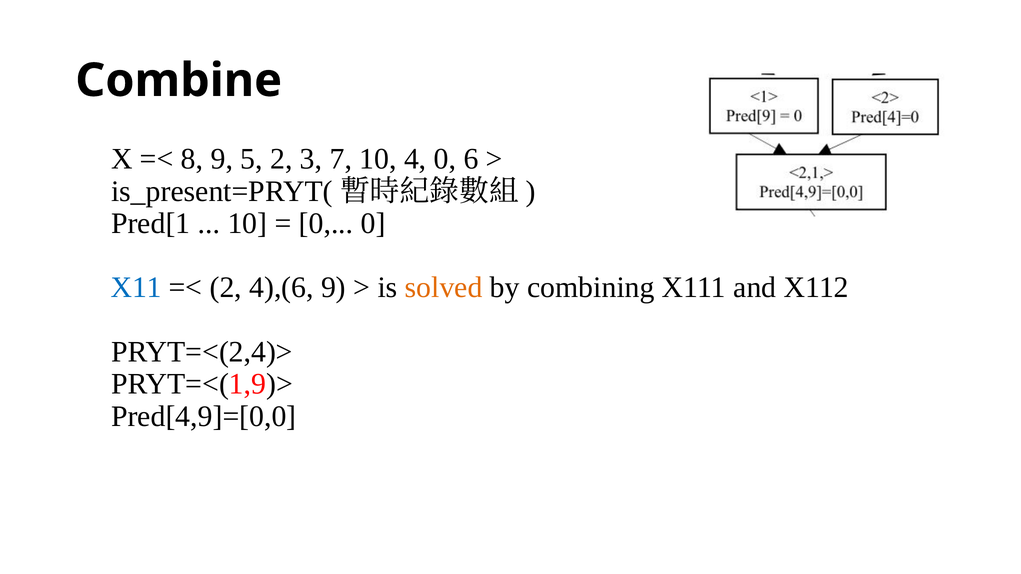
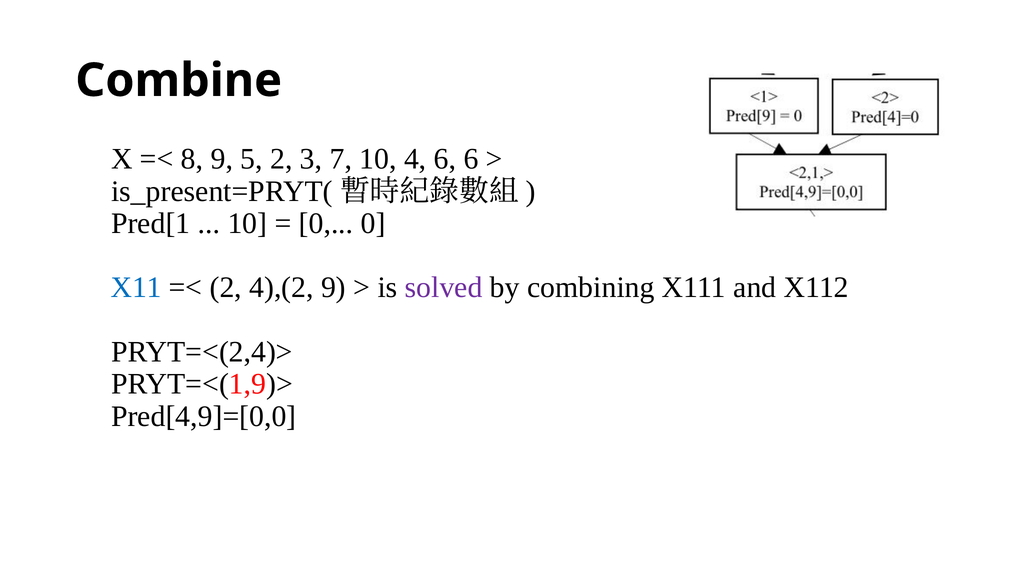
4 0: 0 -> 6
4),(6: 4),(6 -> 4),(2
solved colour: orange -> purple
